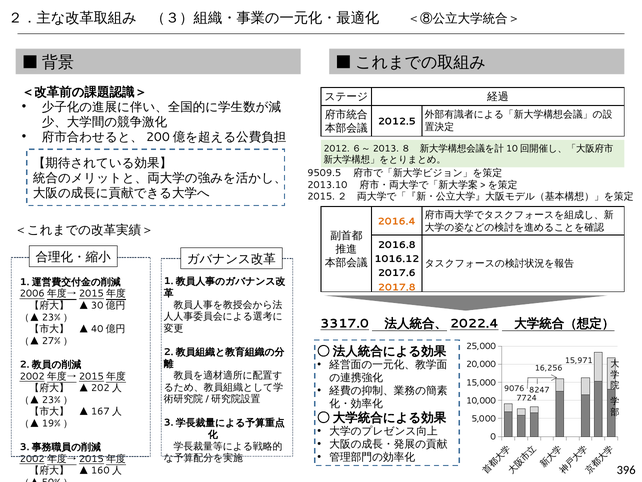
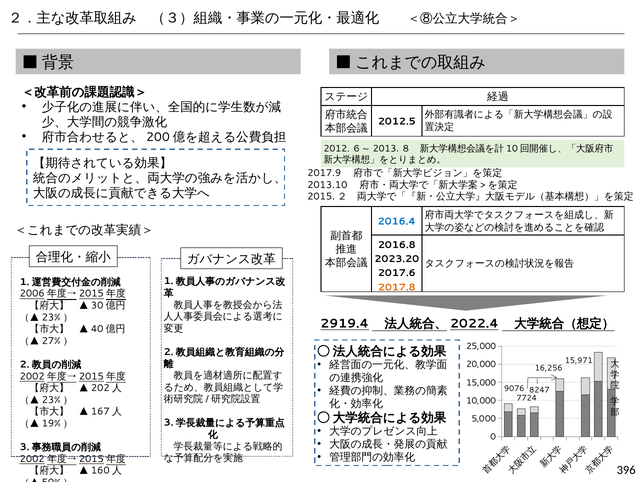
9509.5: 9509.5 -> 2017.9
2016.4 colour: orange -> blue
1016.12: 1016.12 -> 2023.20
3317.0: 3317.0 -> 2919.4
